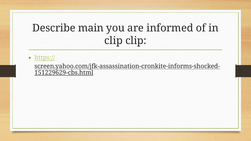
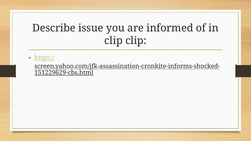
main: main -> issue
